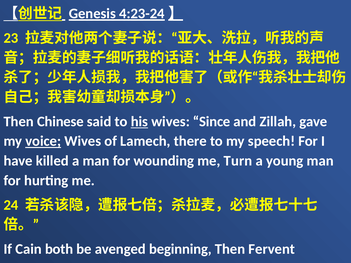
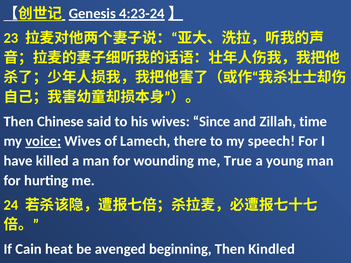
his underline: present -> none
gave: gave -> time
Turn: Turn -> True
both: both -> heat
Fervent: Fervent -> Kindled
